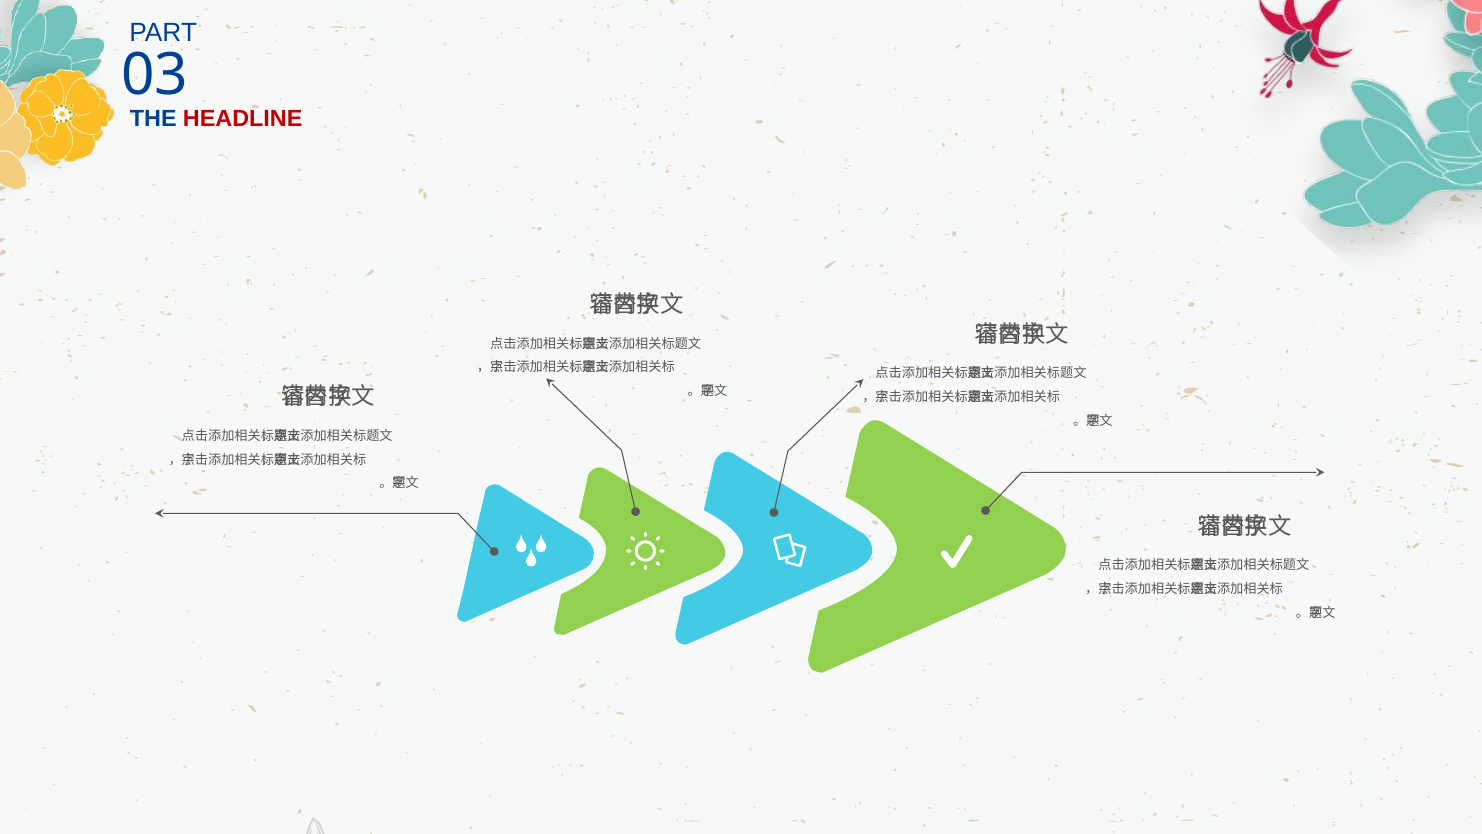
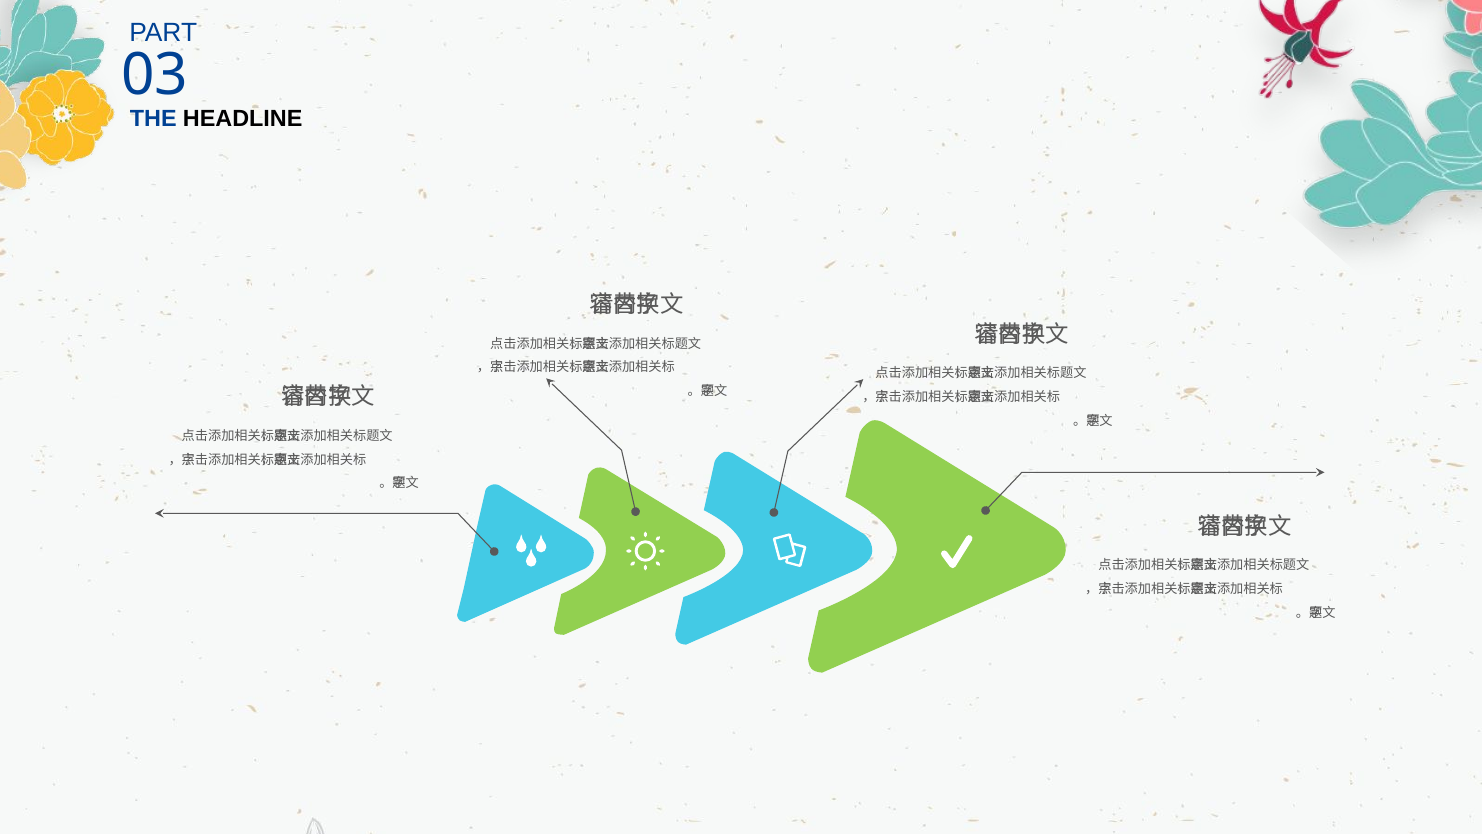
HEADLINE colour: red -> black
